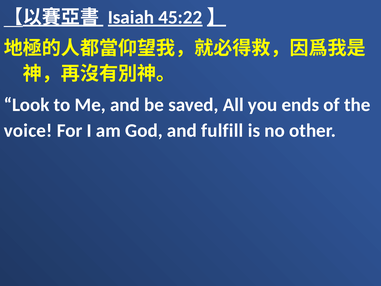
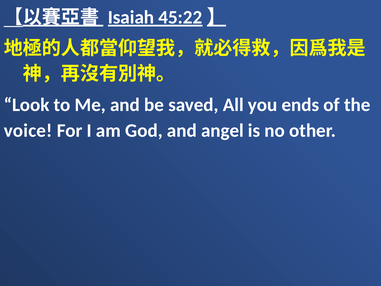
fulfill: fulfill -> angel
